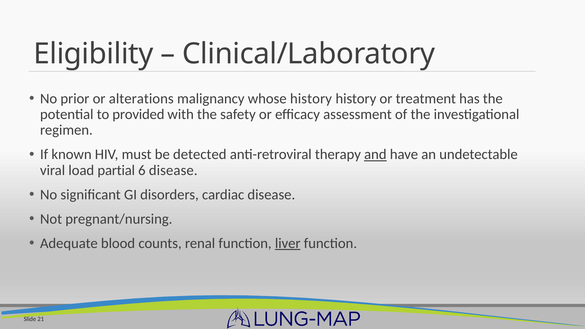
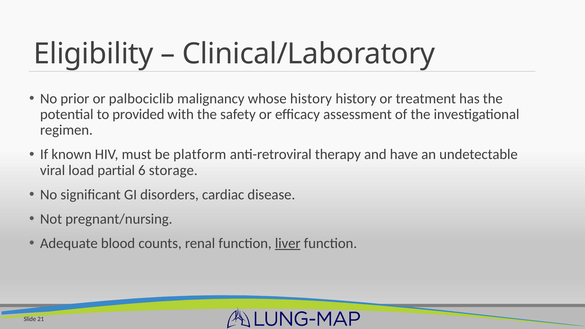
alterations: alterations -> palbociclib
detected: detected -> platform
and underline: present -> none
6 disease: disease -> storage
